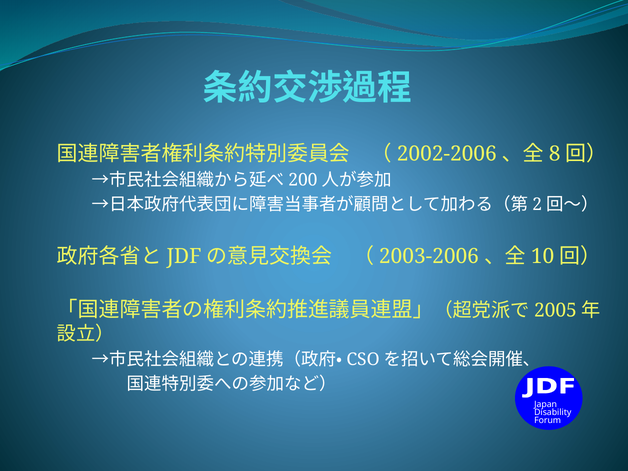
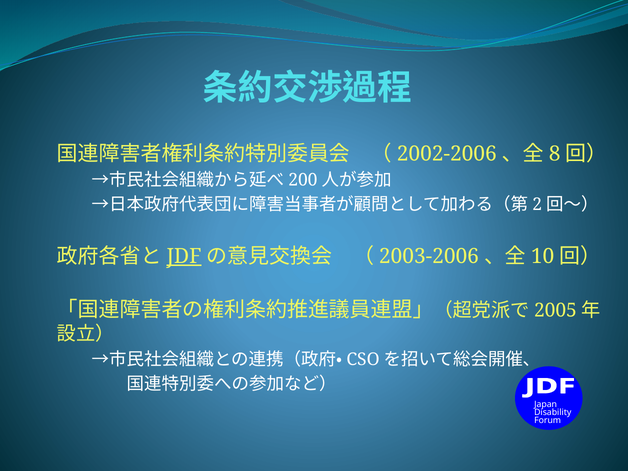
JDF underline: none -> present
